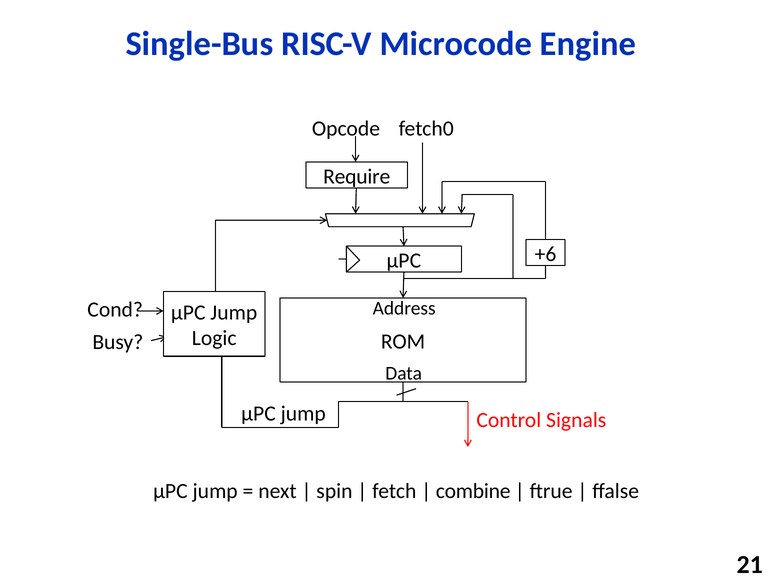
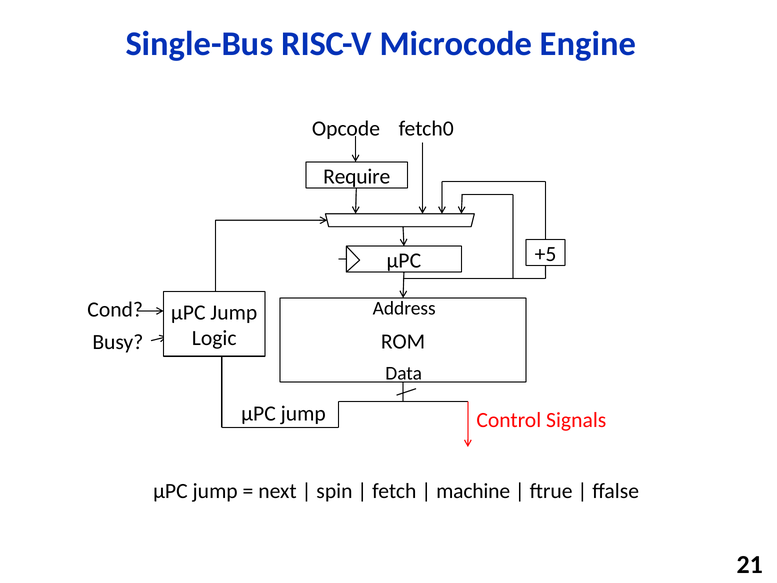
+6: +6 -> +5
combine: combine -> machine
